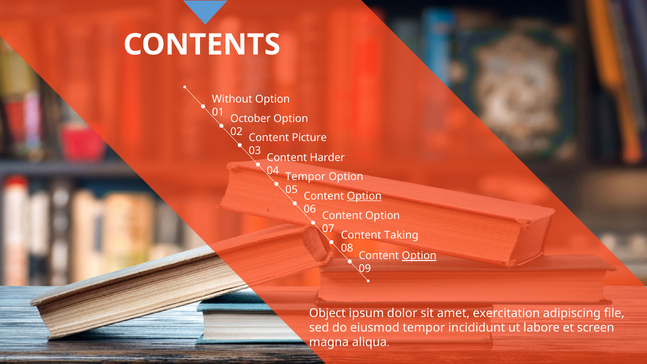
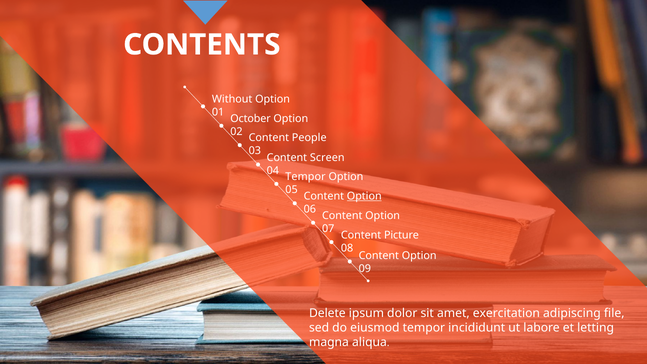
Picture: Picture -> People
Harder: Harder -> Screen
Taking: Taking -> Picture
Option at (419, 256) underline: present -> none
Object: Object -> Delete
screen: screen -> letting
